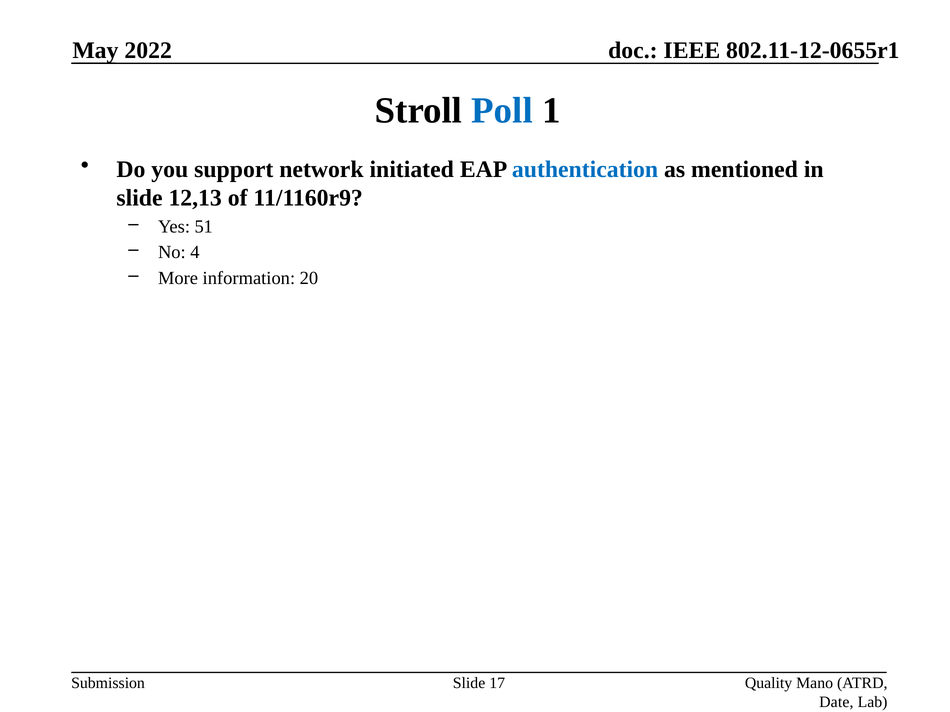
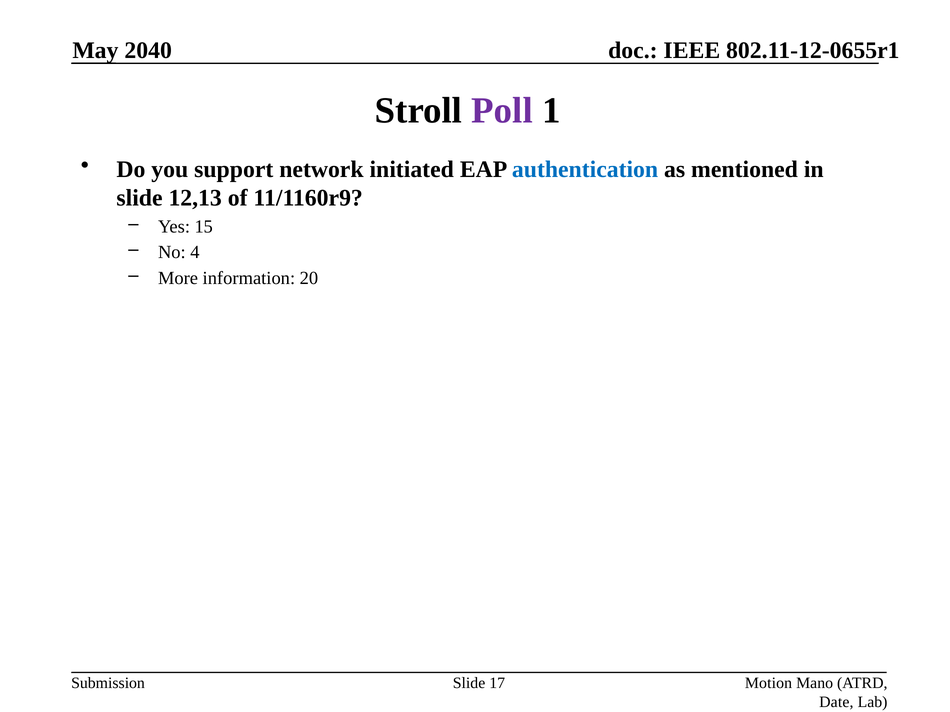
2022: 2022 -> 2040
Poll colour: blue -> purple
51: 51 -> 15
Quality: Quality -> Motion
